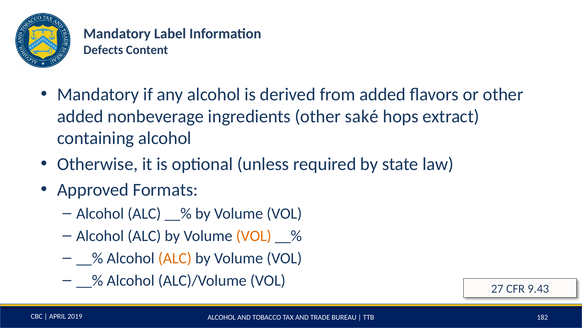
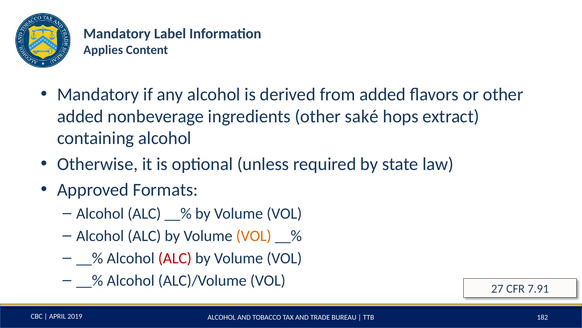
Defects: Defects -> Applies
ALC at (175, 258) colour: orange -> red
9.43: 9.43 -> 7.91
